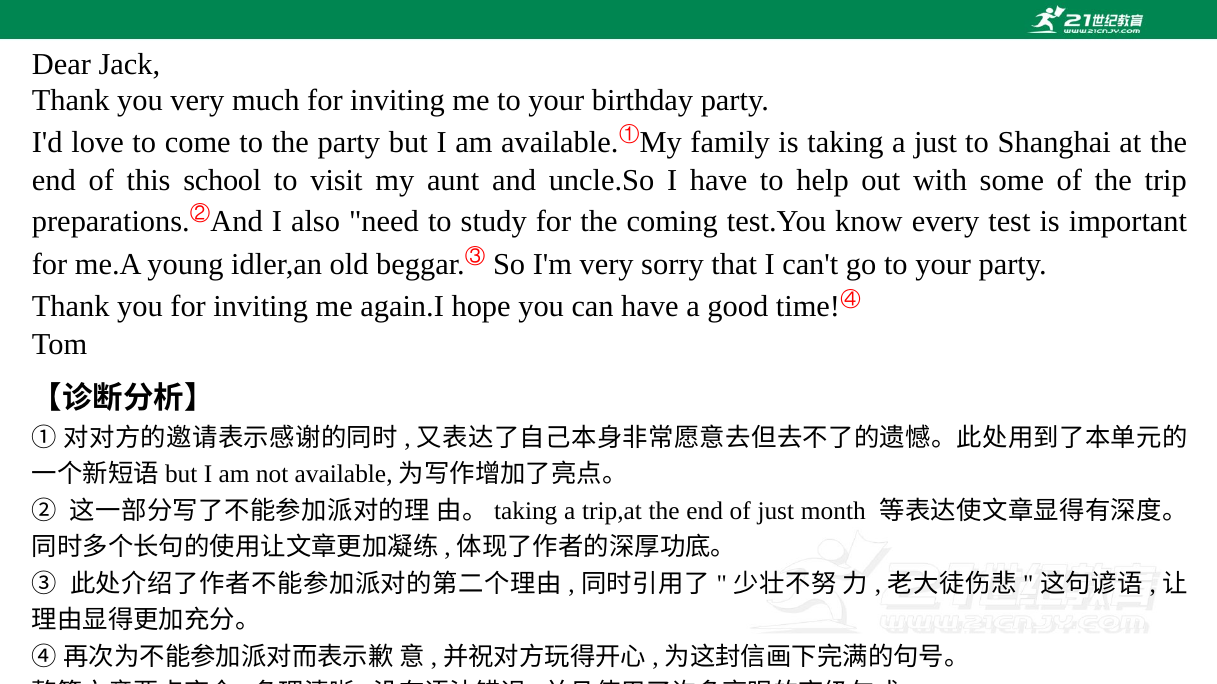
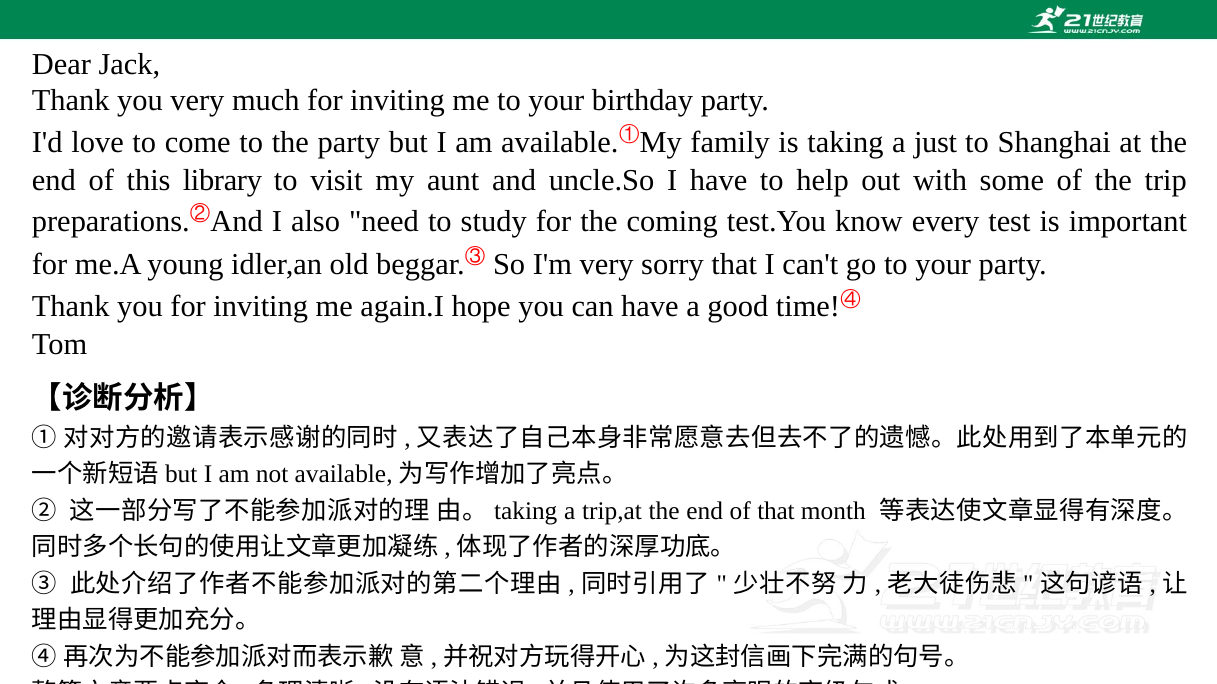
school: school -> library
of just: just -> that
